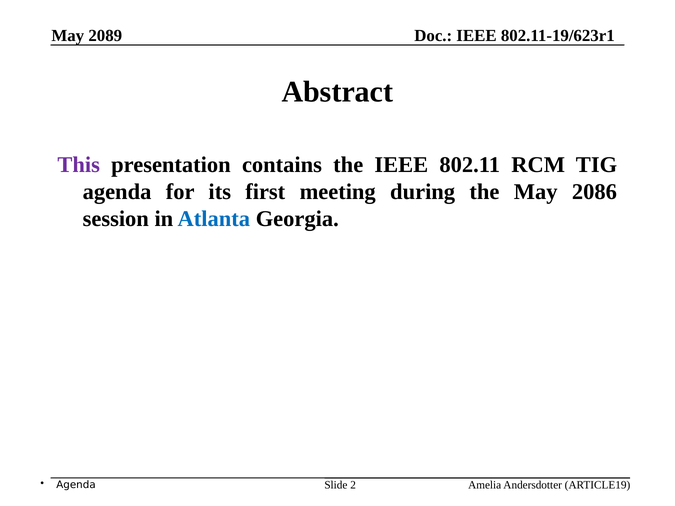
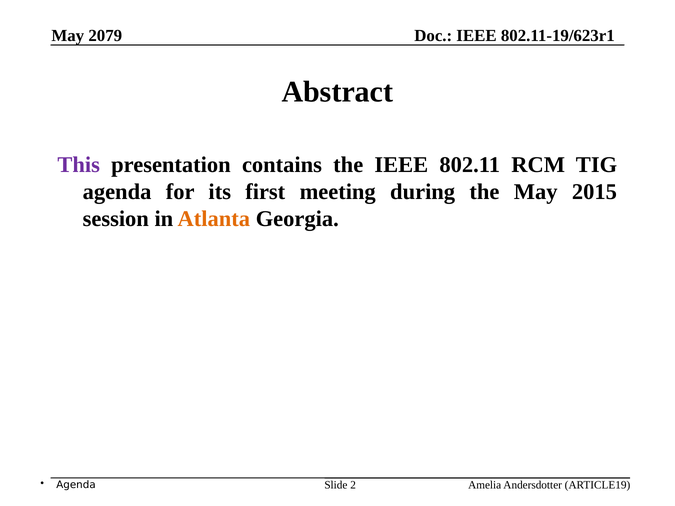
2089: 2089 -> 2079
2086: 2086 -> 2015
Atlanta colour: blue -> orange
